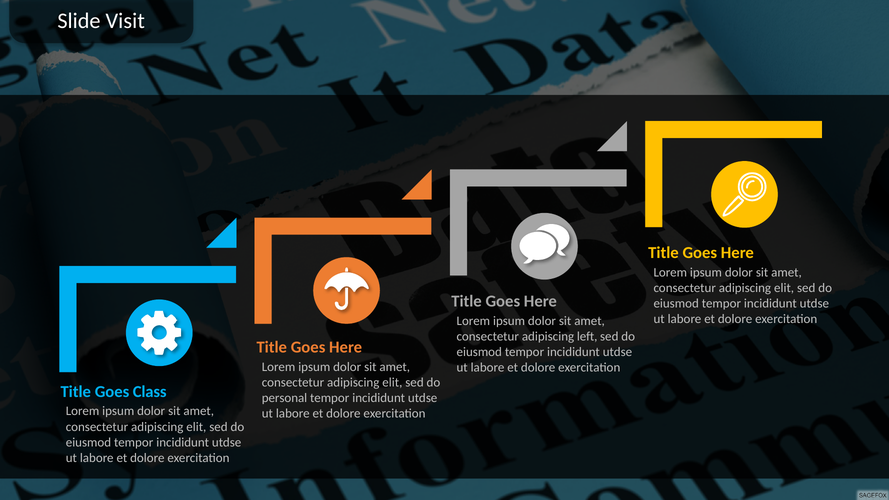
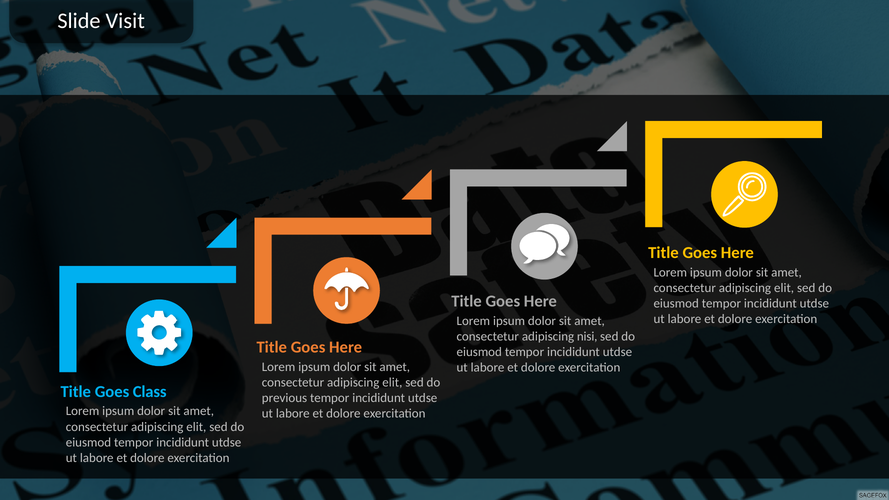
left: left -> nisi
personal: personal -> previous
